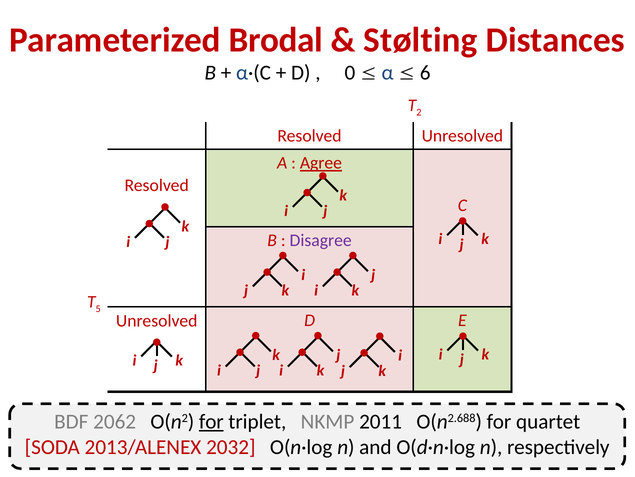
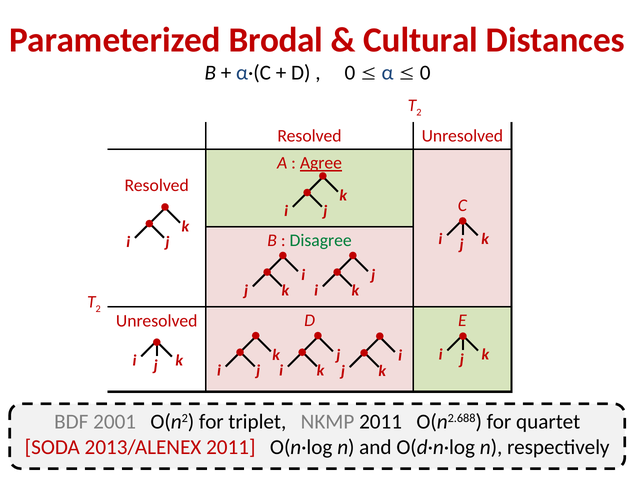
Stølting: Stølting -> Cultural
6 at (425, 73): 6 -> 0
Disagree colour: purple -> green
5 at (98, 308): 5 -> 2
2062: 2062 -> 2001
for at (211, 421) underline: present -> none
2013/ALENEX 2032: 2032 -> 2011
